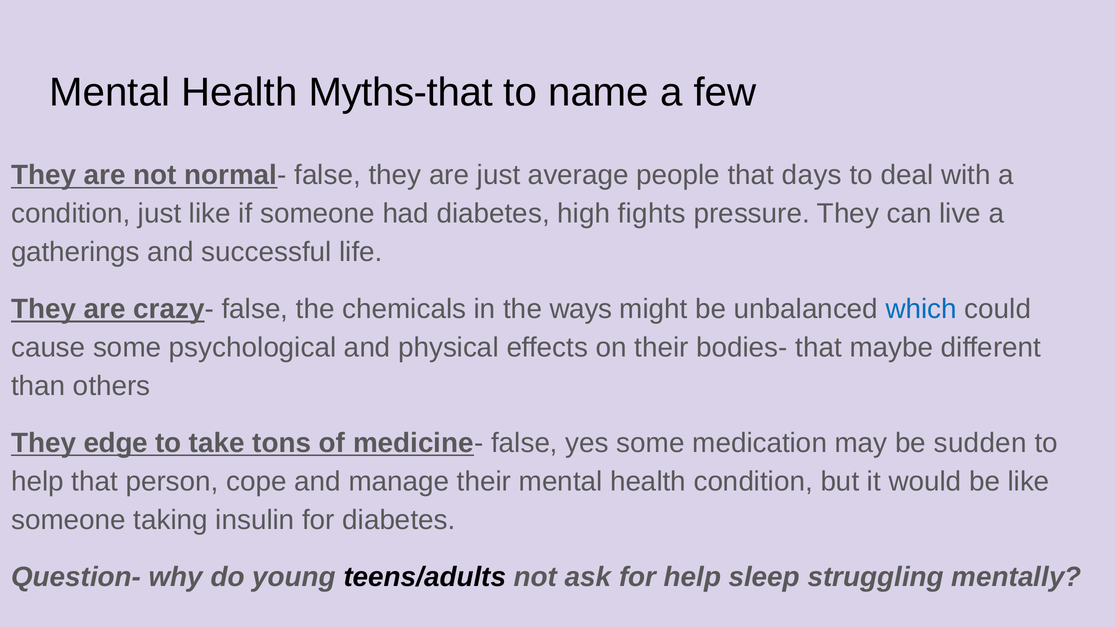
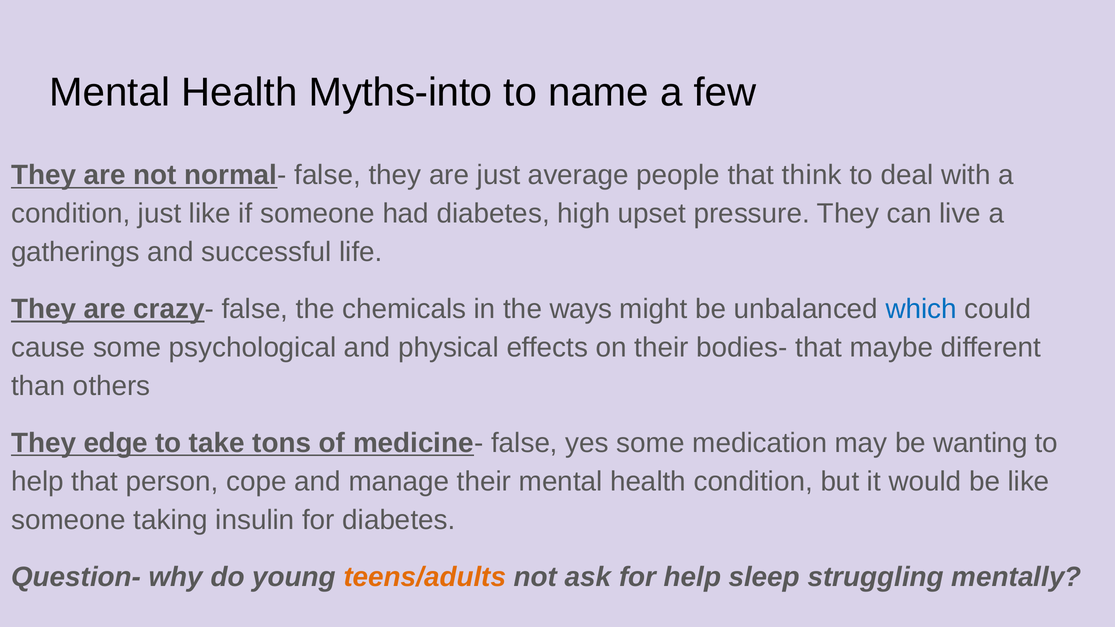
Myths-that: Myths-that -> Myths-into
days: days -> think
fights: fights -> upset
sudden: sudden -> wanting
teens/adults colour: black -> orange
